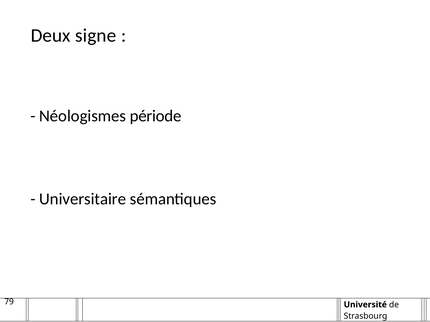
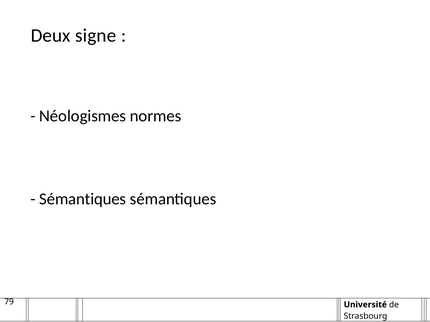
période: période -> normes
Universitaire at (83, 199): Universitaire -> Sémantiques
